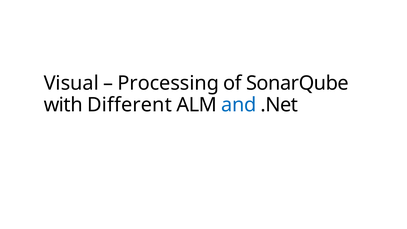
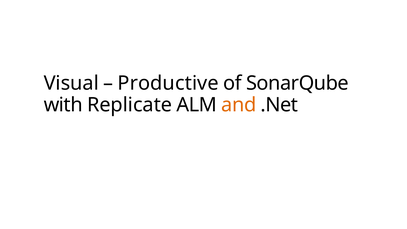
Processing: Processing -> Productive
Different: Different -> Replicate
and colour: blue -> orange
